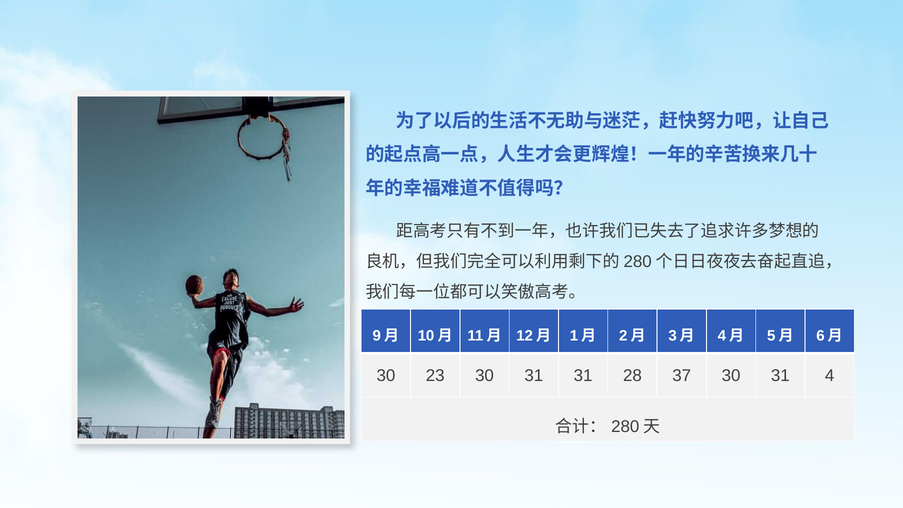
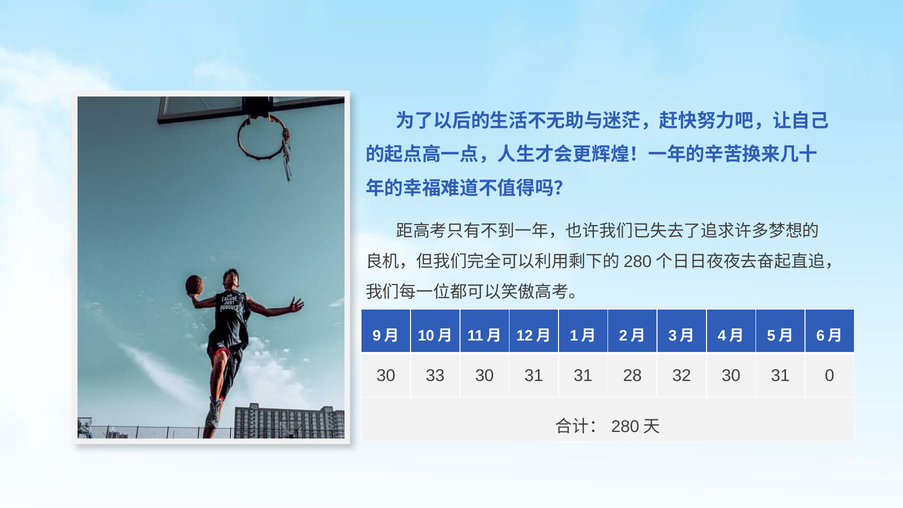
23: 23 -> 33
37: 37 -> 32
4: 4 -> 0
